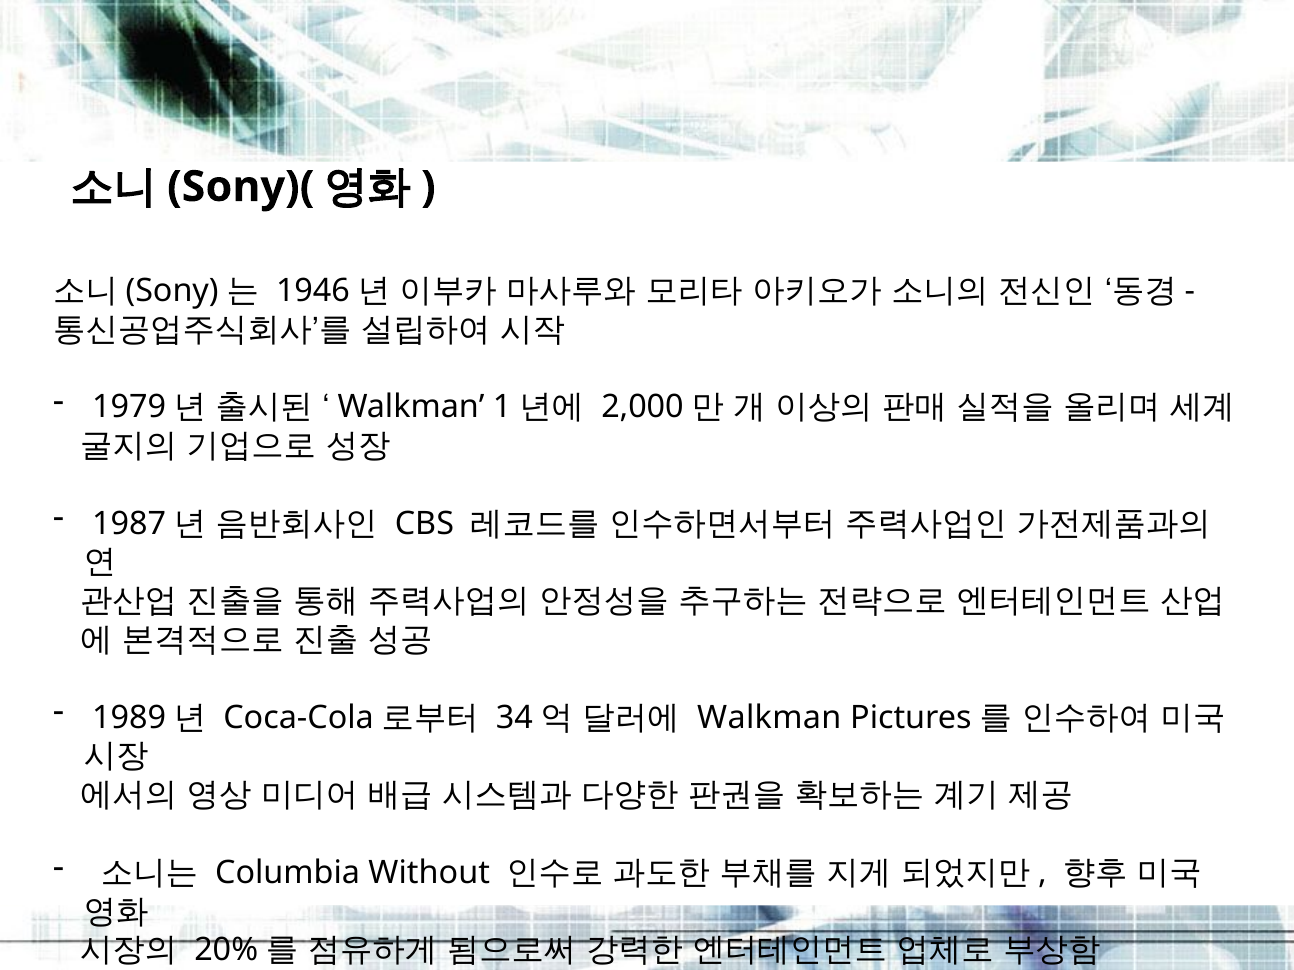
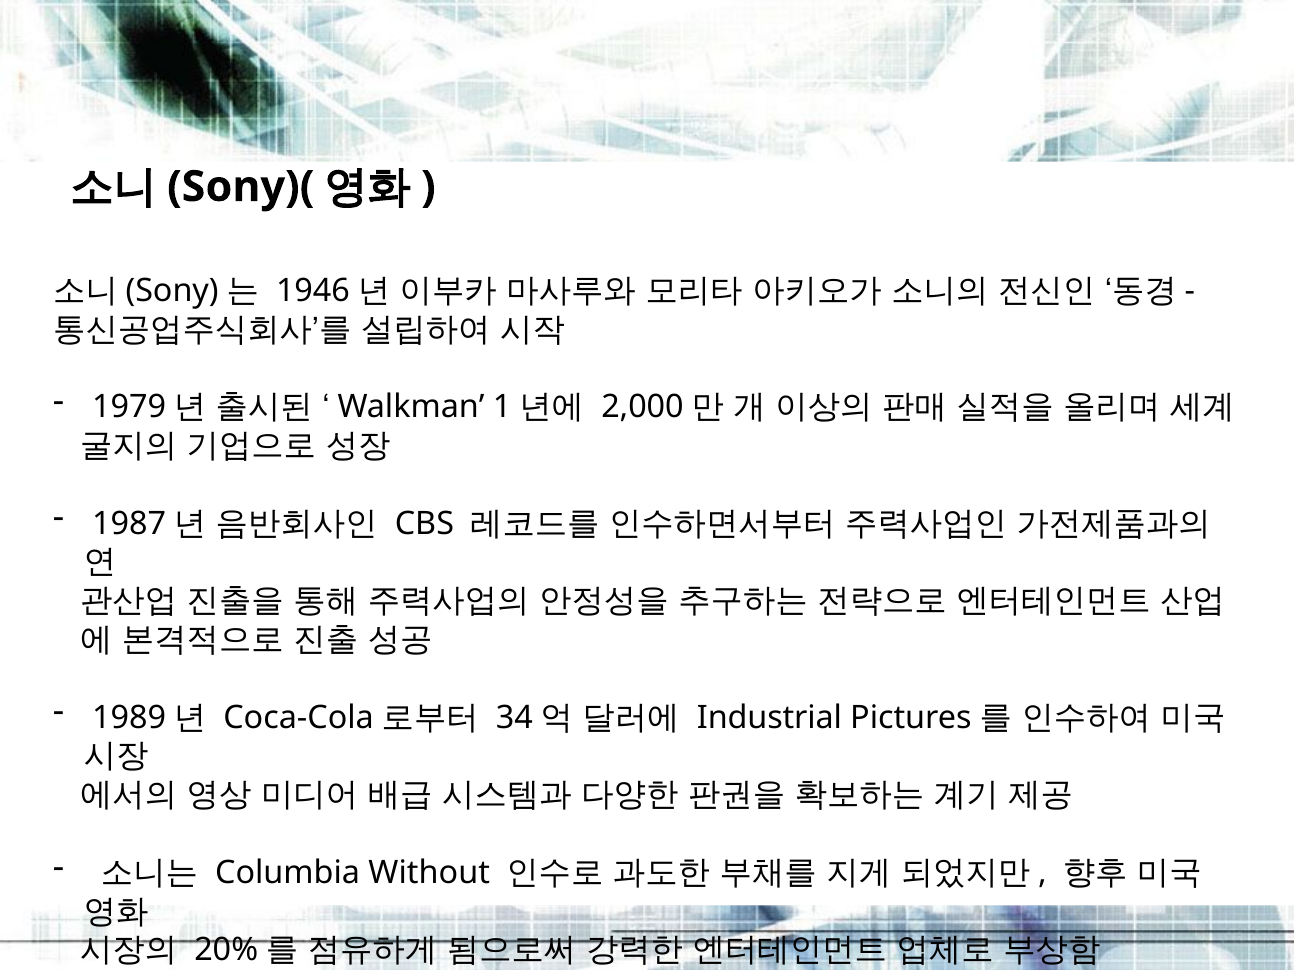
Walkman at (769, 718): Walkman -> Industrial
